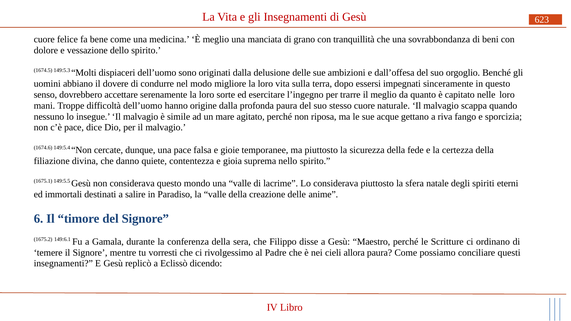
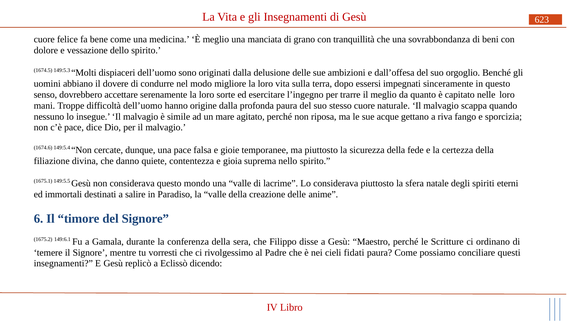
allora: allora -> fidati
